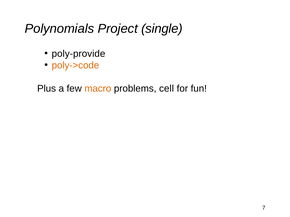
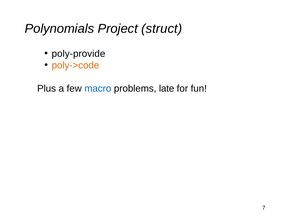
single: single -> struct
macro colour: orange -> blue
cell: cell -> late
